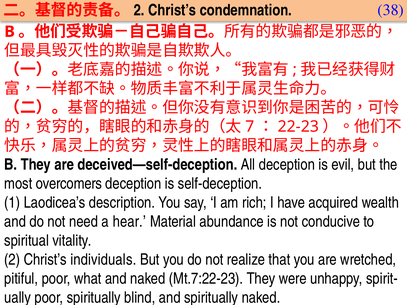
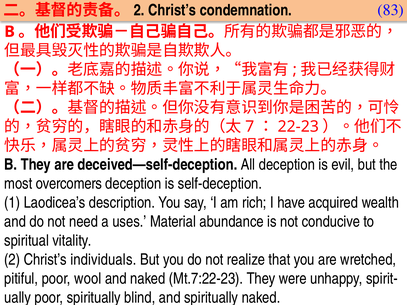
38: 38 -> 83
hear: hear -> uses
what: what -> wool
